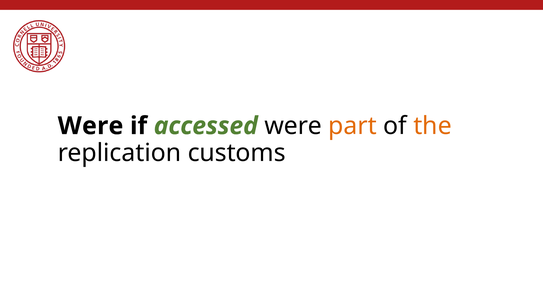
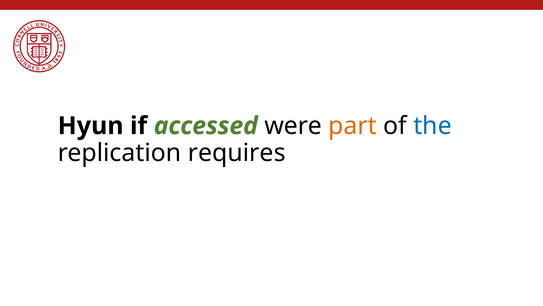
Were at (91, 126): Were -> Hyun
the colour: orange -> blue
customs: customs -> requires
